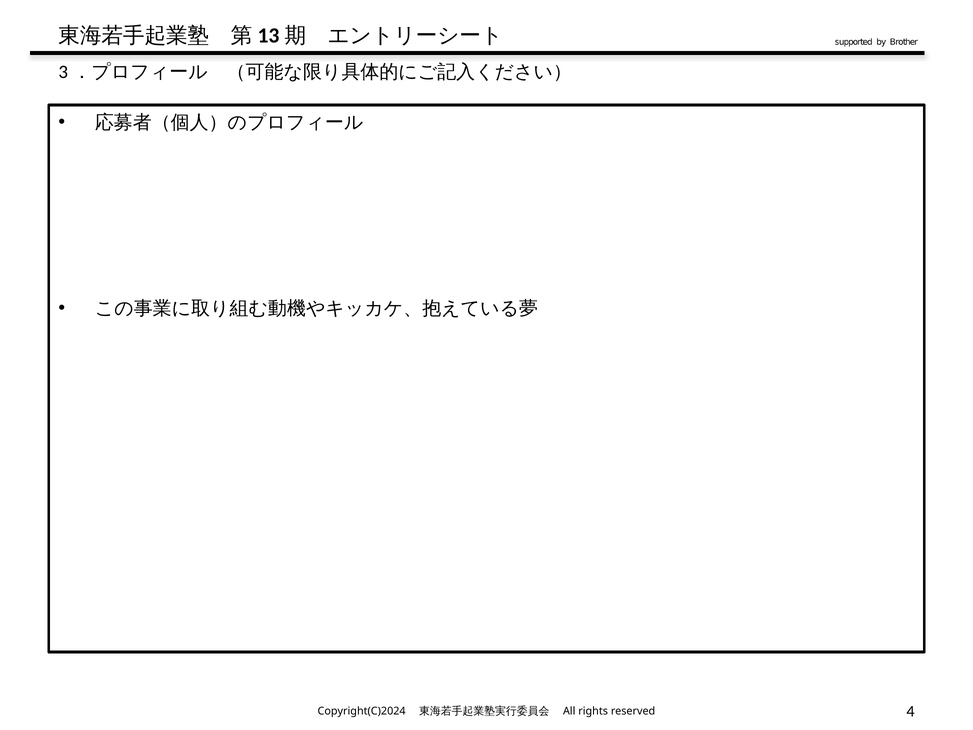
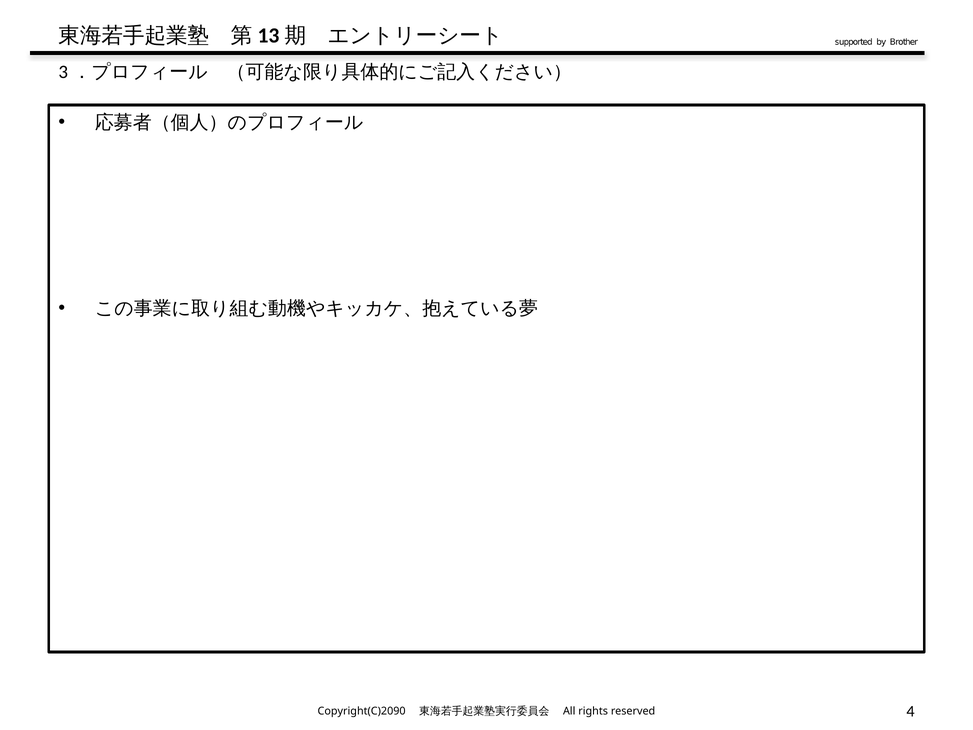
Copyright(C)2024: Copyright(C)2024 -> Copyright(C)2090
